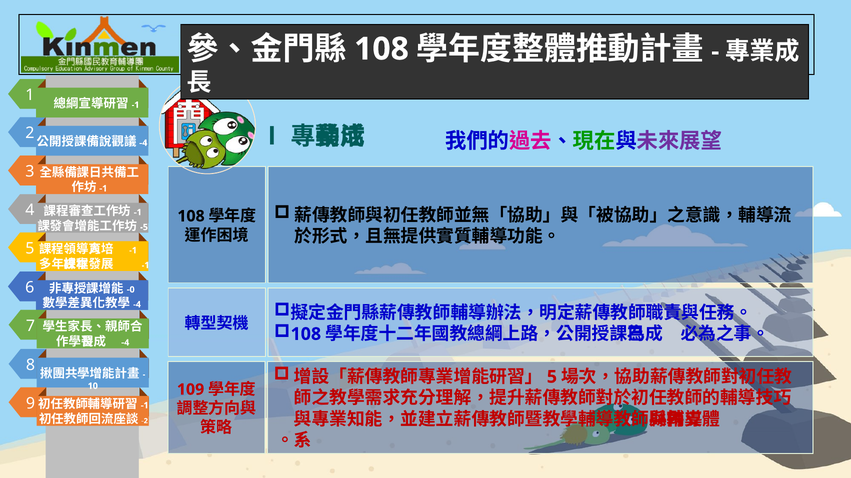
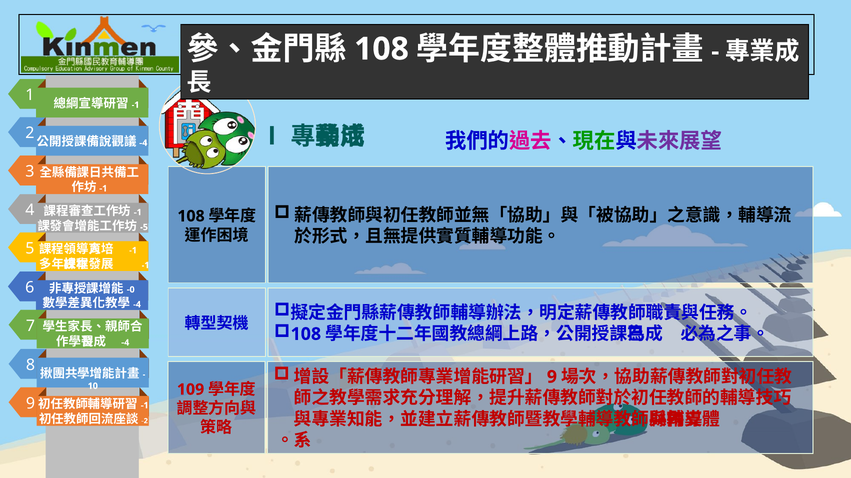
5 at (552, 377): 5 -> 9
